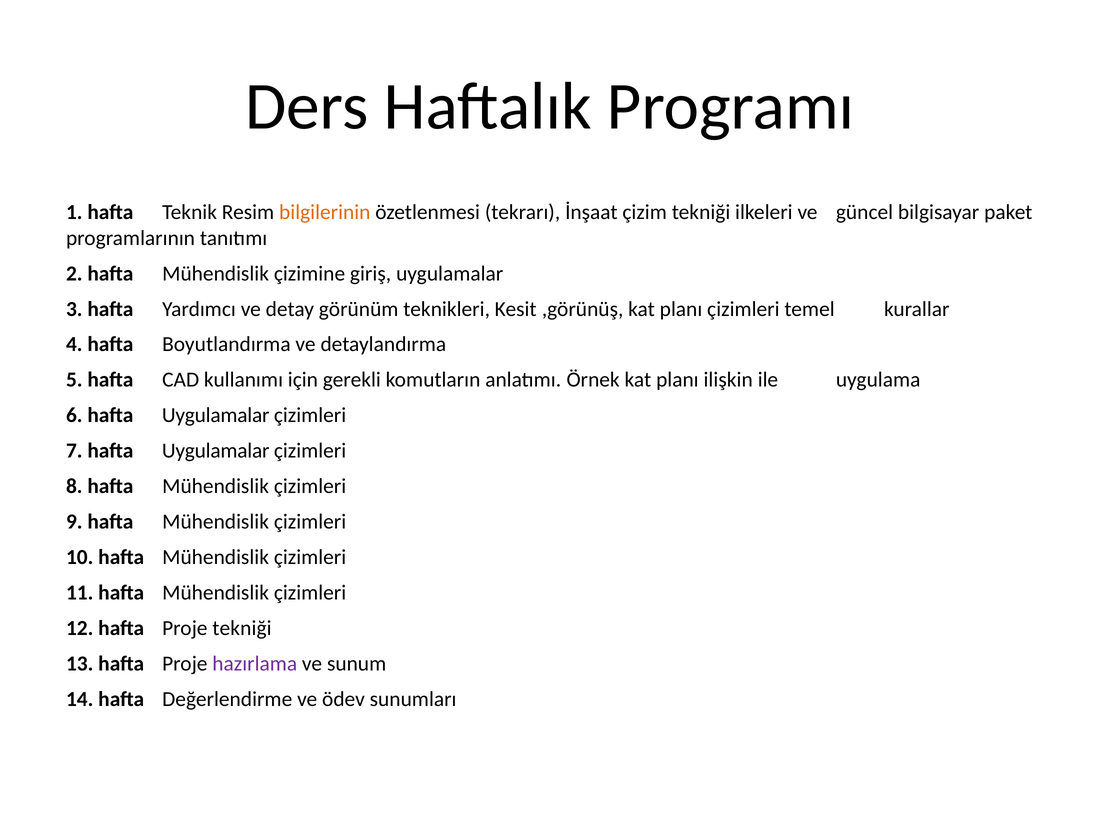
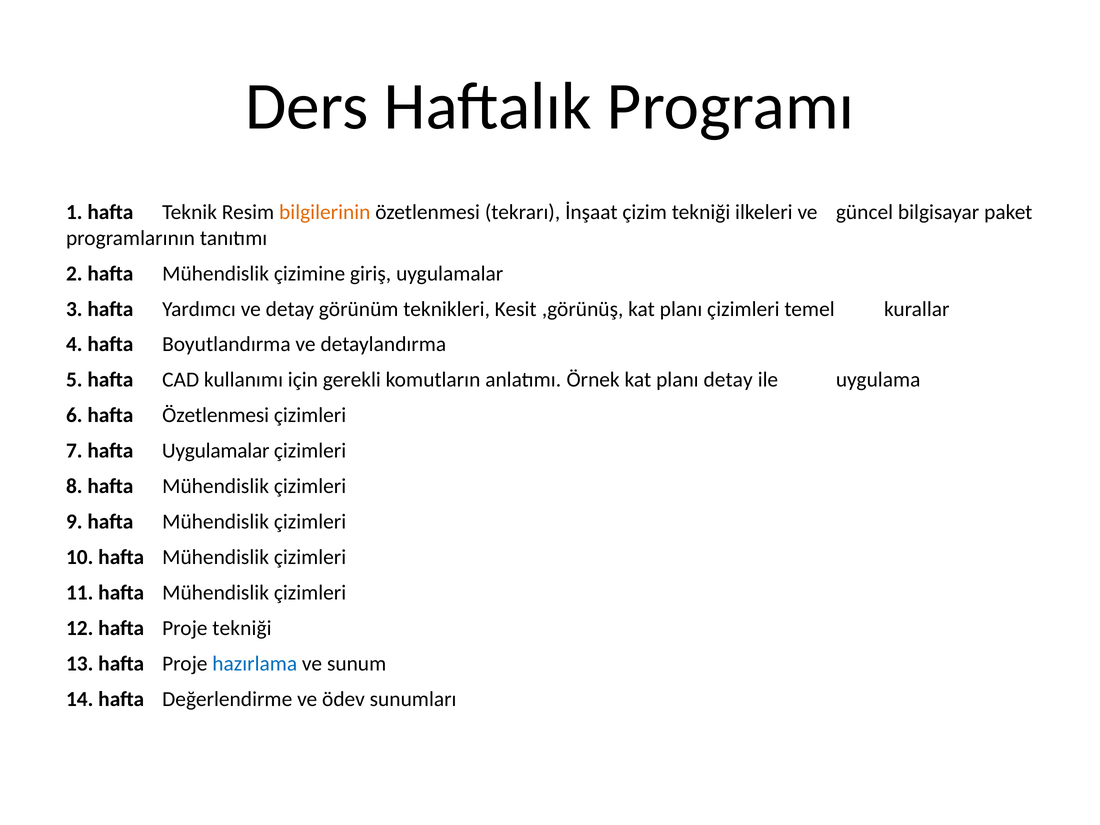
planı ilişkin: ilişkin -> detay
6 hafta Uygulamalar: Uygulamalar -> Özetlenmesi
hazırlama colour: purple -> blue
